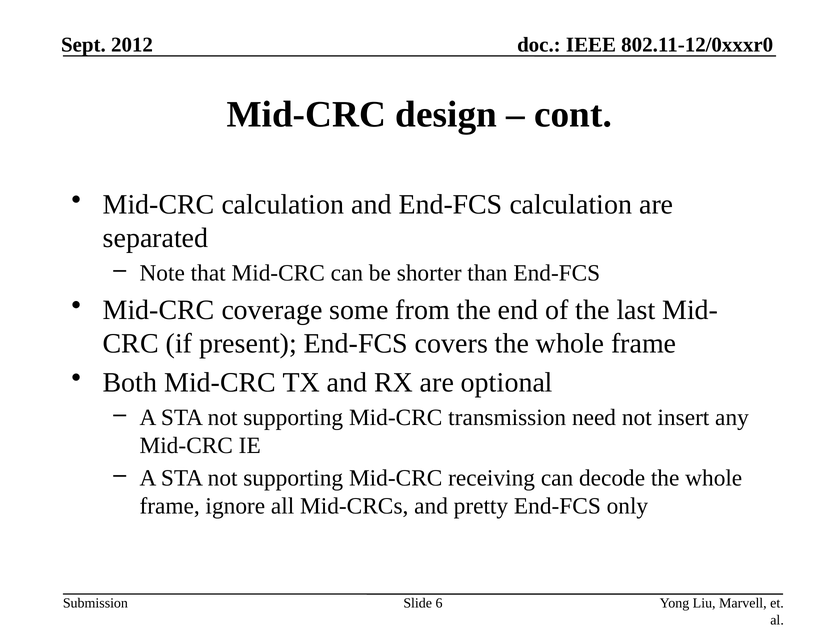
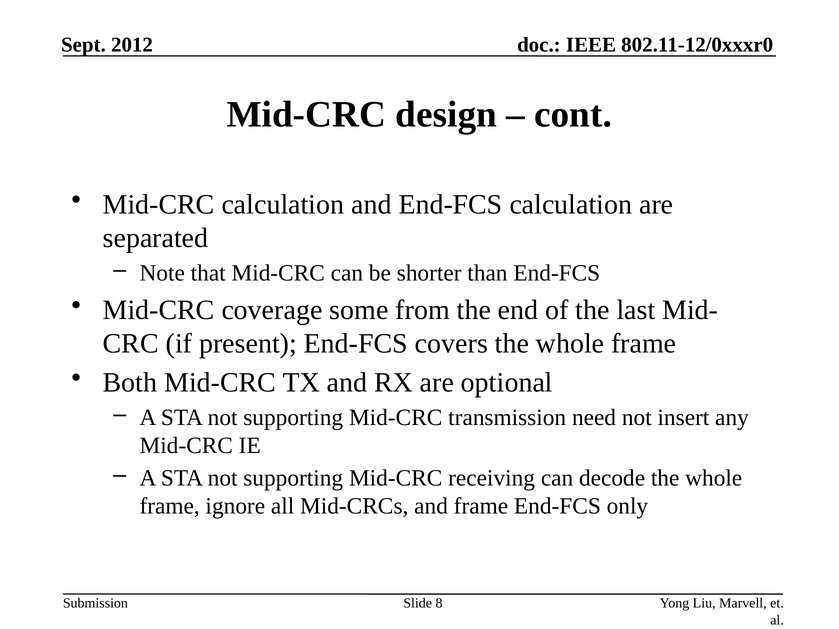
and pretty: pretty -> frame
6: 6 -> 8
